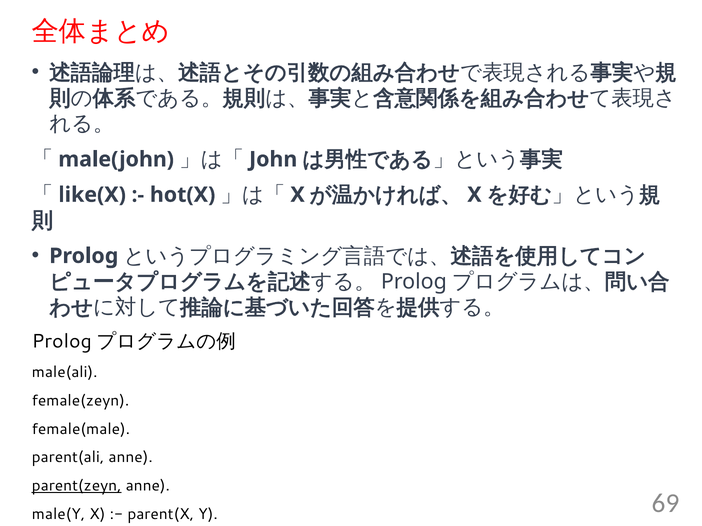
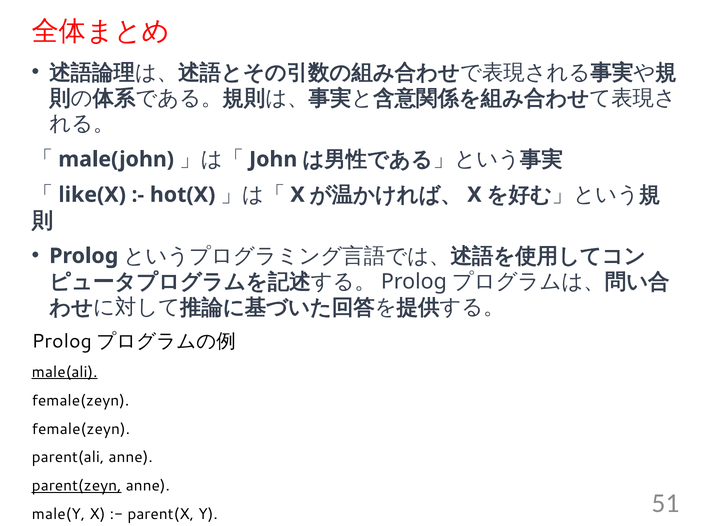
male(ali underline: none -> present
female(male at (81, 429): female(male -> female(zeyn
69: 69 -> 51
